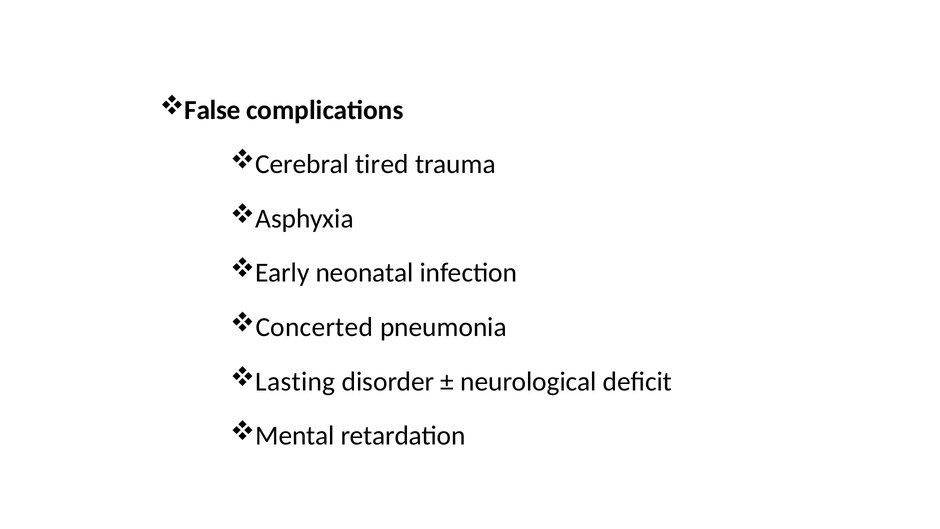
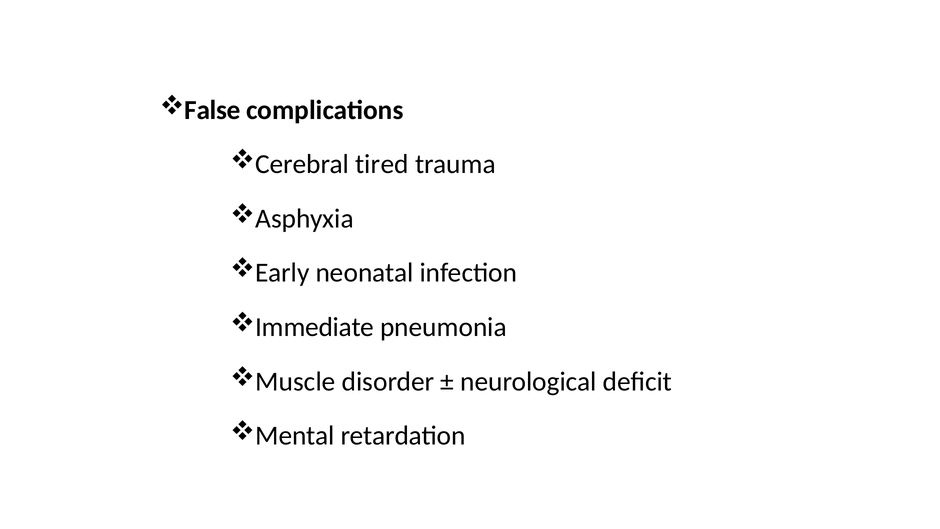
Concerted: Concerted -> Immediate
Lasting: Lasting -> Muscle
